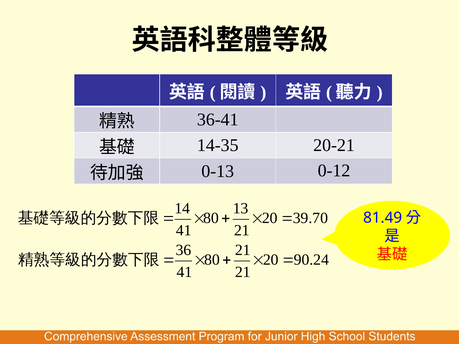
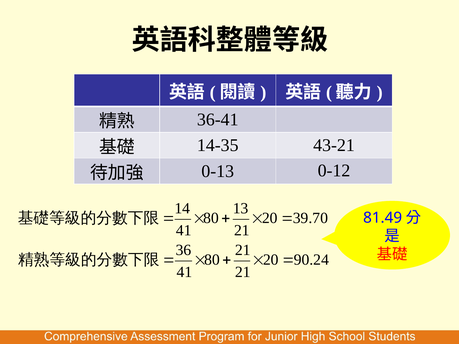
20-21: 20-21 -> 43-21
